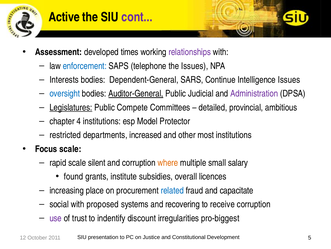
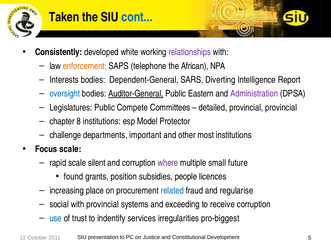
Active: Active -> Taken
cont colour: purple -> blue
Assessment: Assessment -> Consistently
times: times -> white
enforcement colour: blue -> orange
the Issues: Issues -> African
Continue: Continue -> Diverting
Intelligence Issues: Issues -> Report
Judicial: Judicial -> Eastern
Legislatures underline: present -> none
provincial ambitious: ambitious -> provincial
4: 4 -> 8
restricted: restricted -> challenge
increased: increased -> important
where colour: orange -> purple
salary: salary -> future
institute: institute -> position
overall: overall -> people
capacitate: capacitate -> regularise
with proposed: proposed -> provincial
recovering: recovering -> exceeding
use colour: purple -> blue
discount: discount -> services
